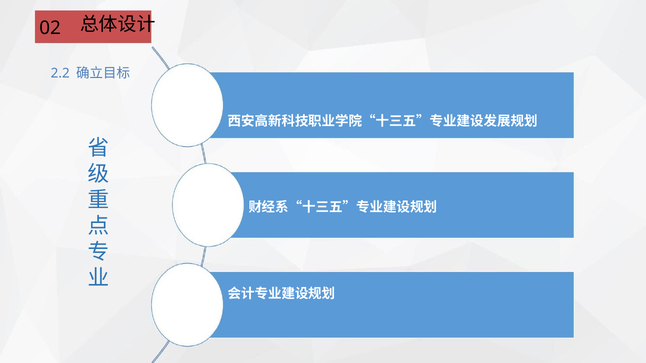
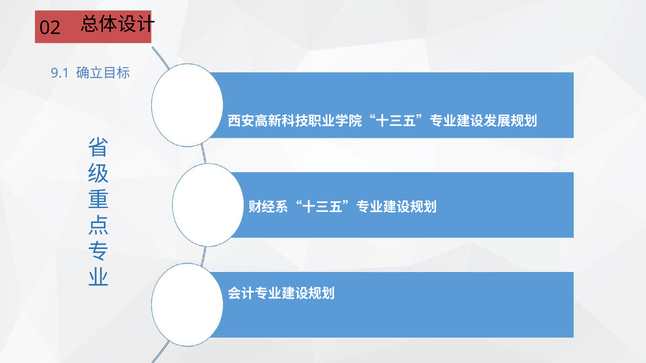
2.2: 2.2 -> 9.1
